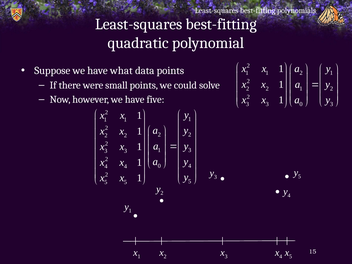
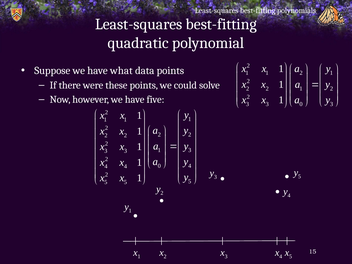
small: small -> these
